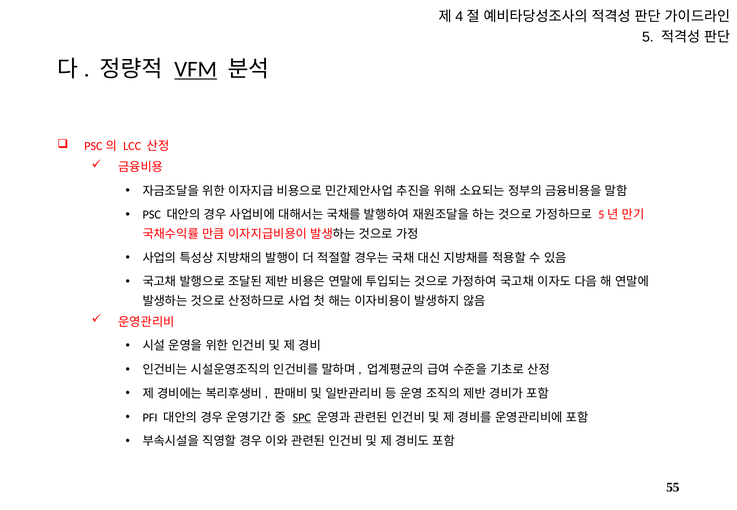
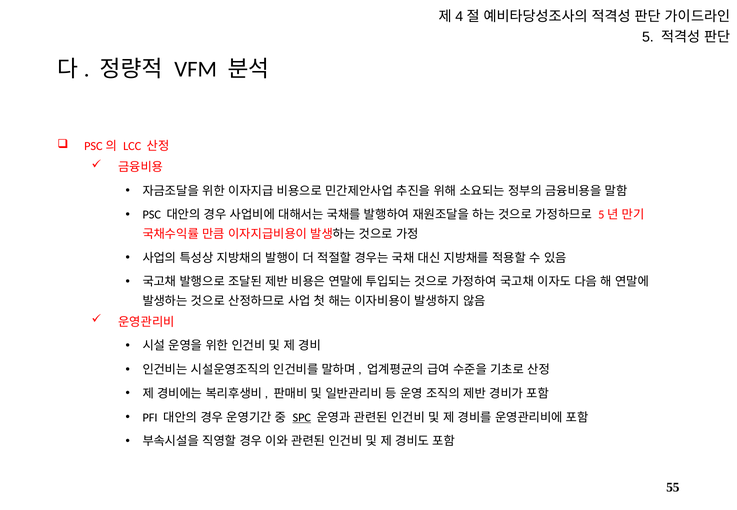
VFM underline: present -> none
